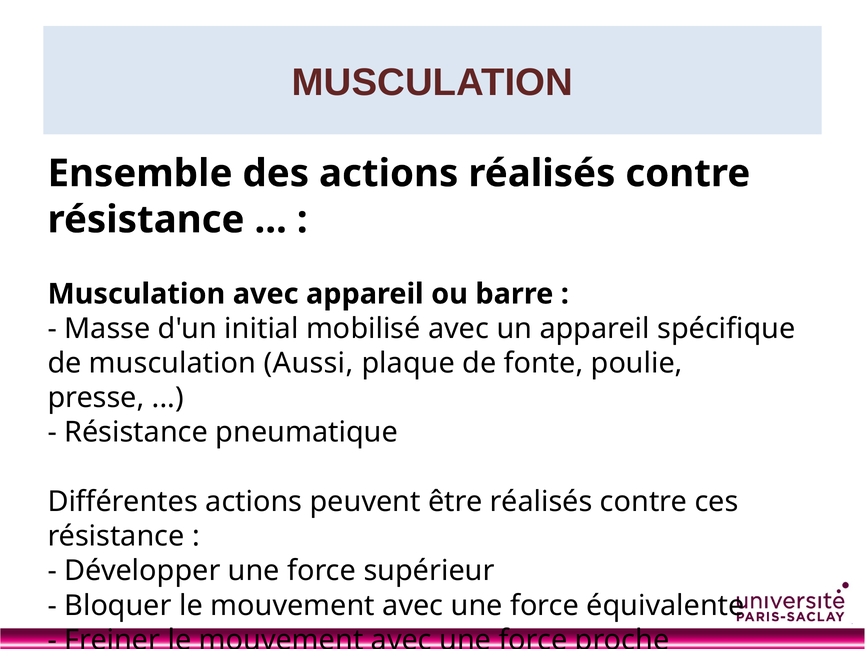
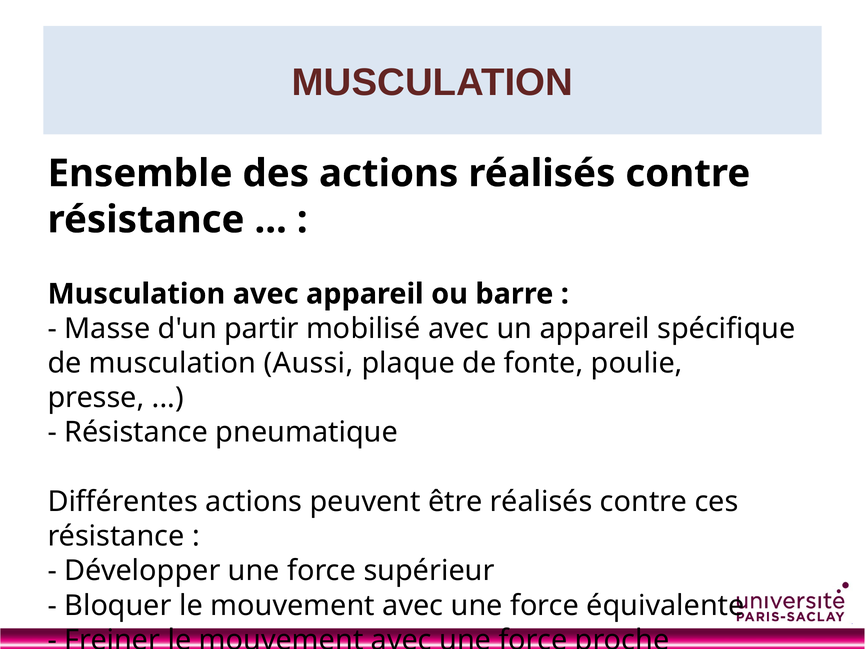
initial: initial -> partir
